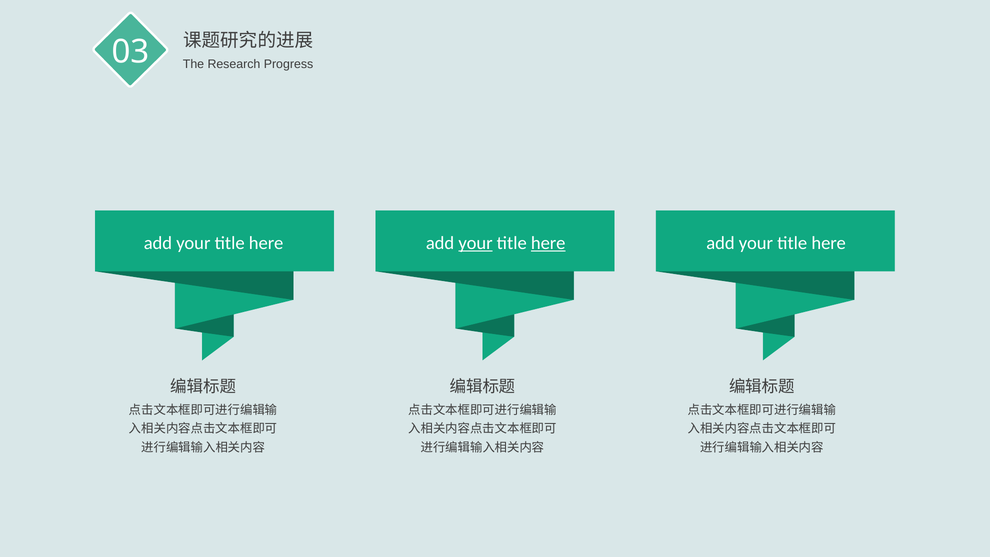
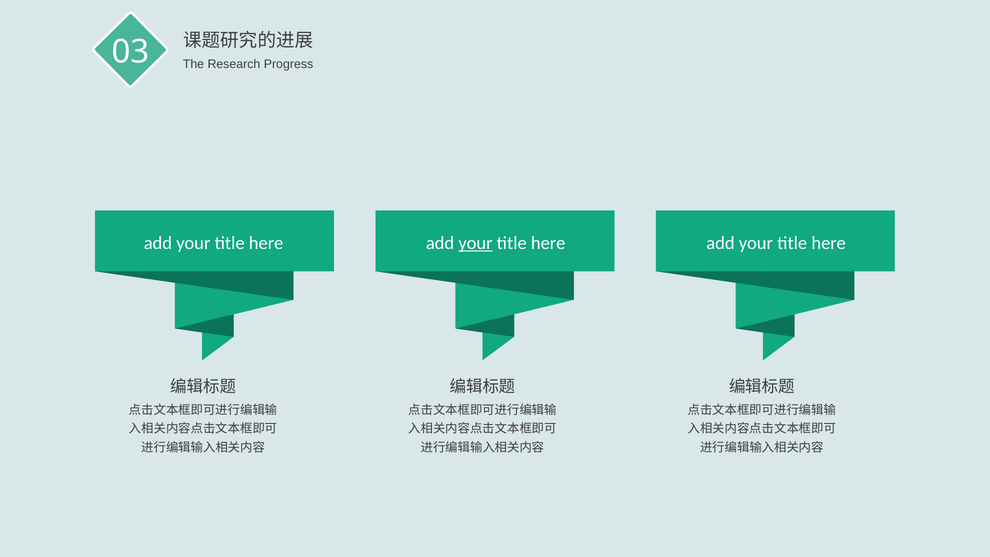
here at (548, 243) underline: present -> none
